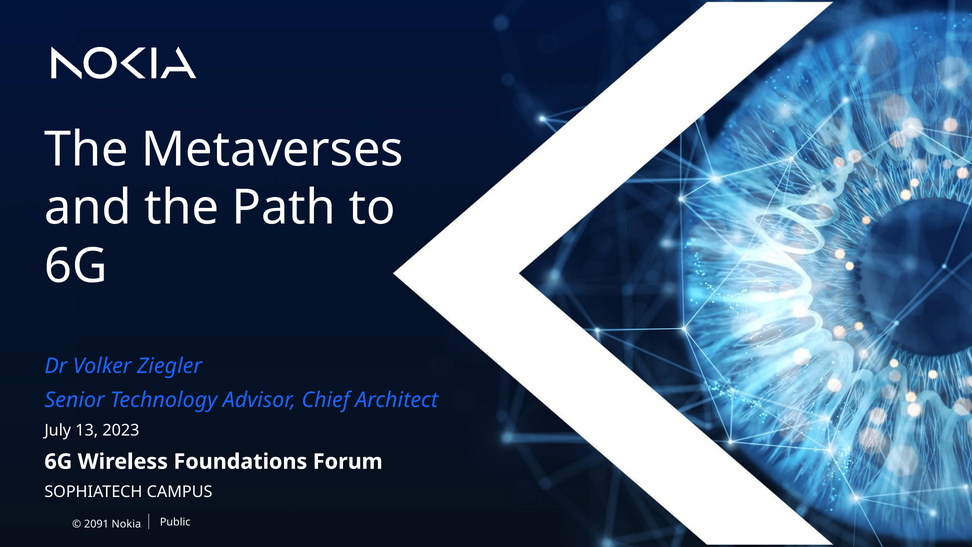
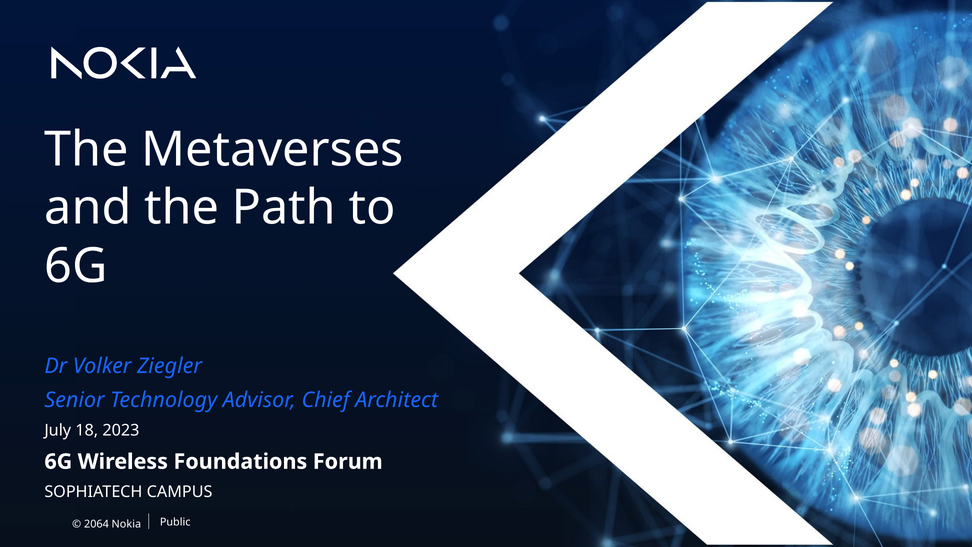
13: 13 -> 18
2091: 2091 -> 2064
